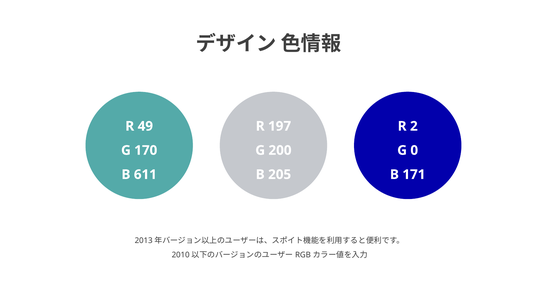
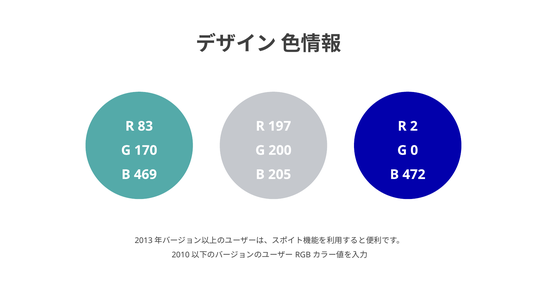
49: 49 -> 83
611: 611 -> 469
171: 171 -> 472
